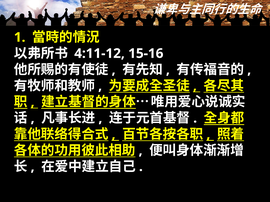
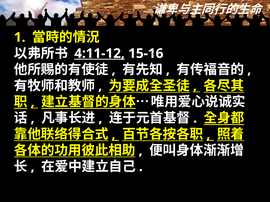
4:11-12 underline: none -> present
